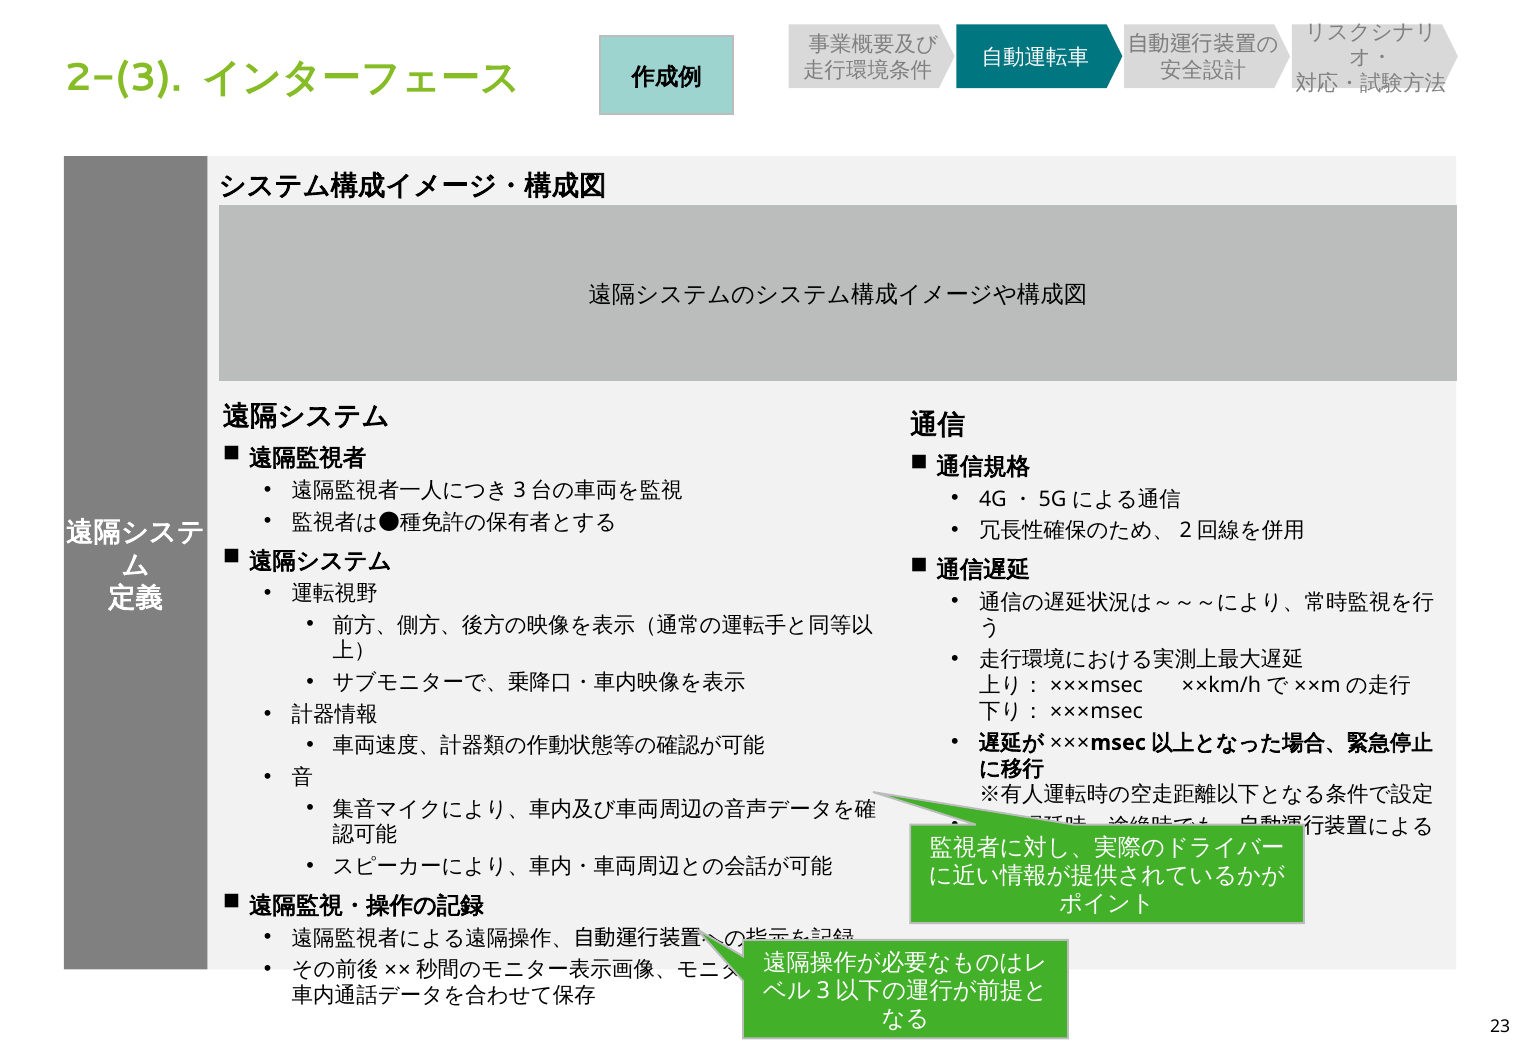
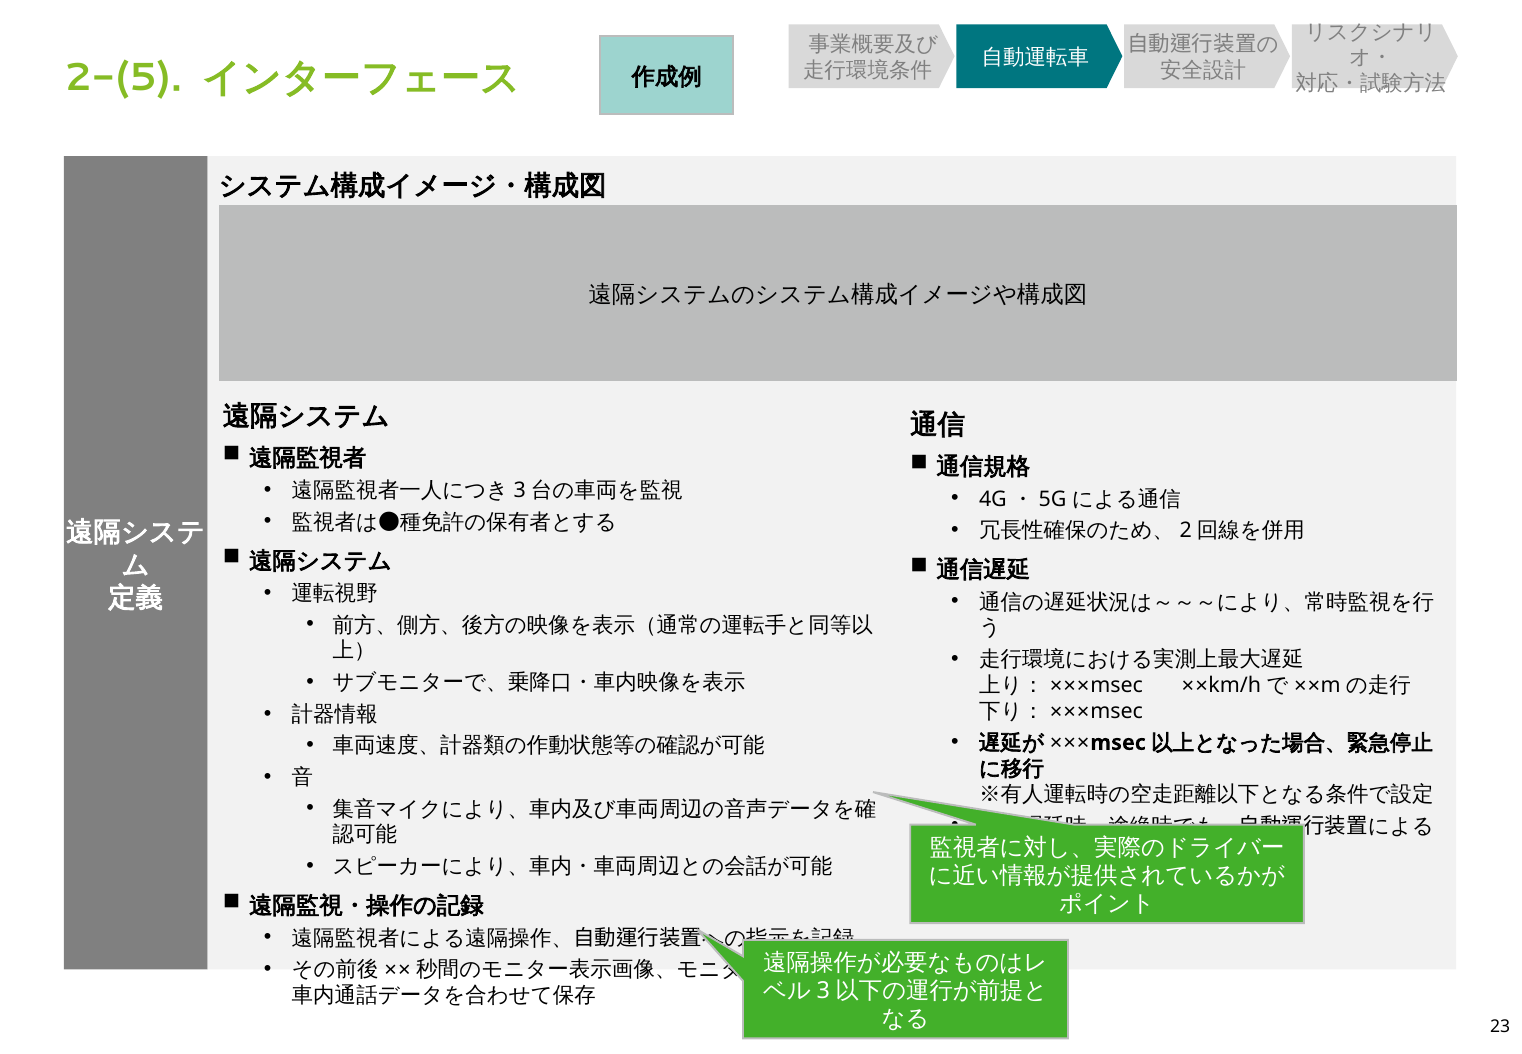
2-(3: 2-(3 -> 2-(5
